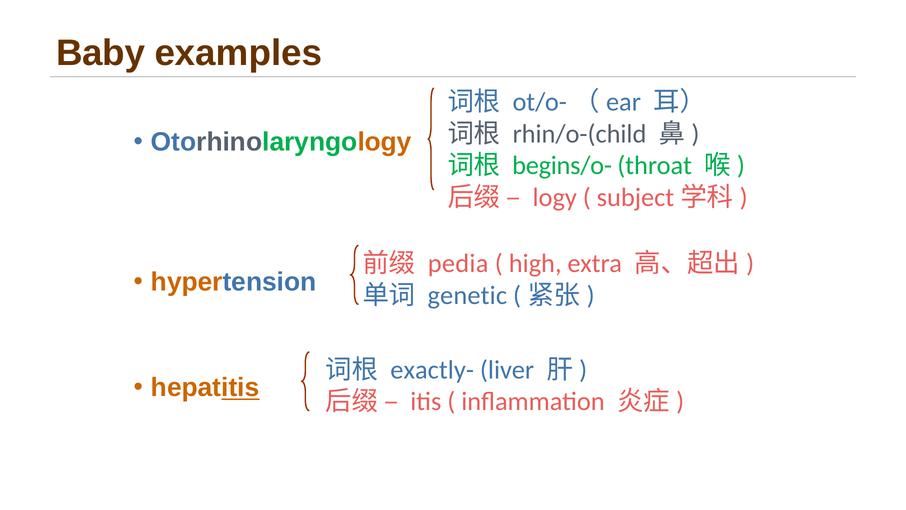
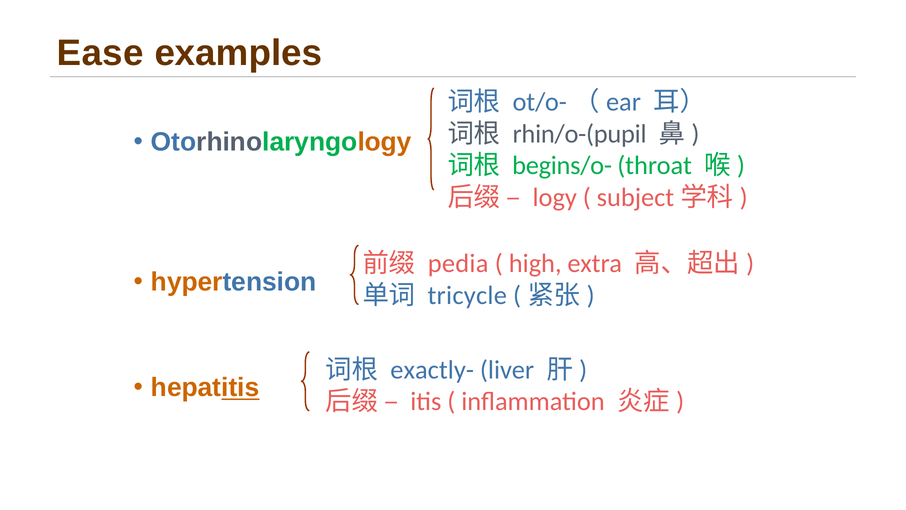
Baby: Baby -> Ease
rhin/o-(child: rhin/o-(child -> rhin/o-(pupil
genetic: genetic -> tricycle
